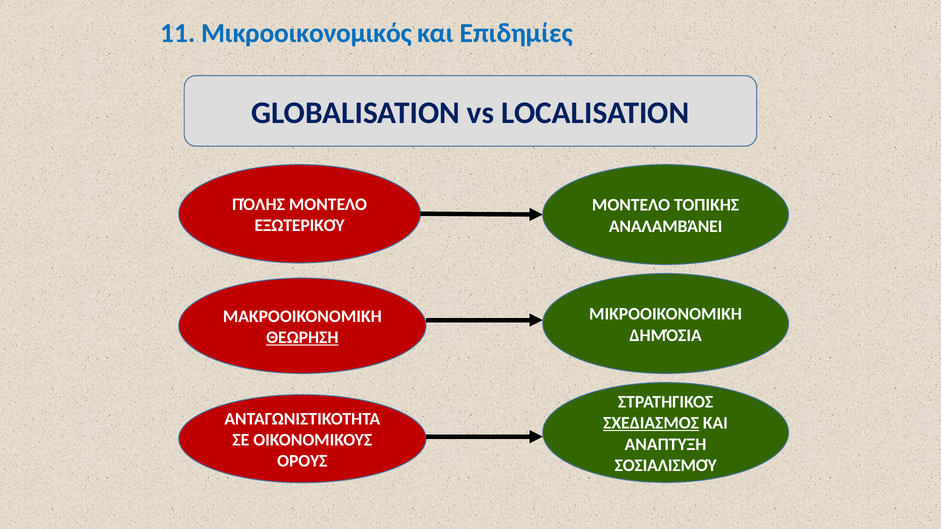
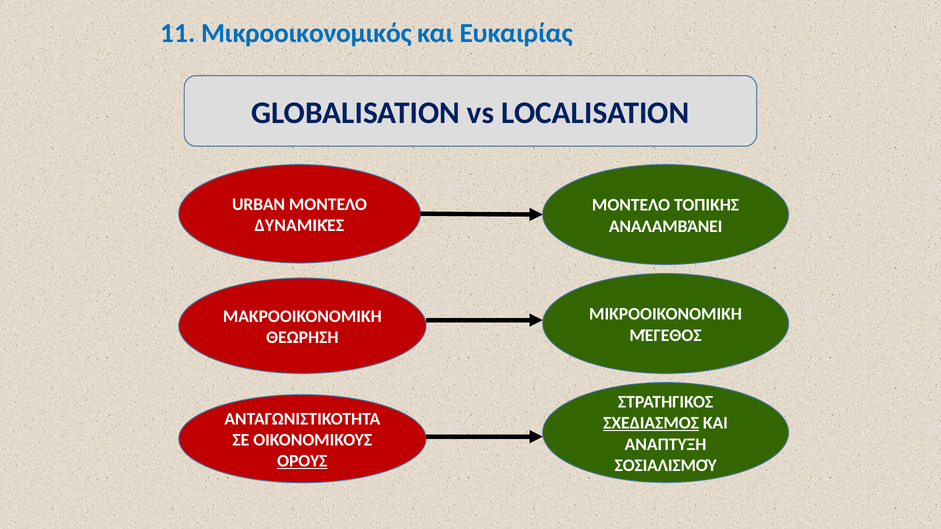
Επιδημίες: Επιδημίες -> Ευκαιρίας
ΠΌΛΗΣ: ΠΌΛΗΣ -> URBAN
ΕΞΩΤΕΡΙΚΟΎ: ΕΞΩΤΕΡΙΚΟΎ -> ΔΥΝΑΜΙΚΈΣ
ΔΗΜΌΣΙΑ: ΔΗΜΌΣΙΑ -> ΜΈΓΕΘΟΣ
ΘΕΩΡΗΣΗ underline: present -> none
ΟΡΟΥΣ underline: none -> present
